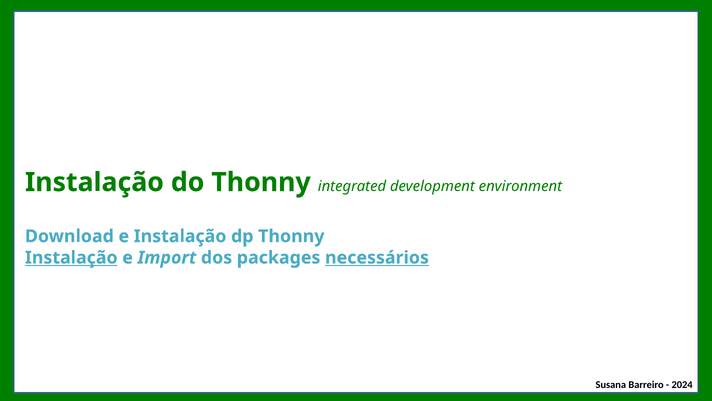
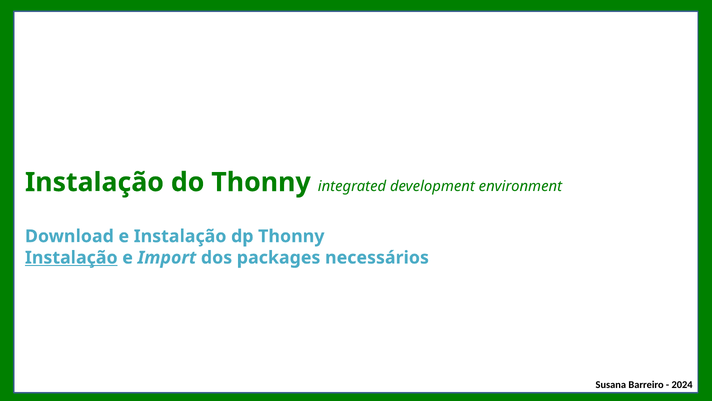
necessários underline: present -> none
